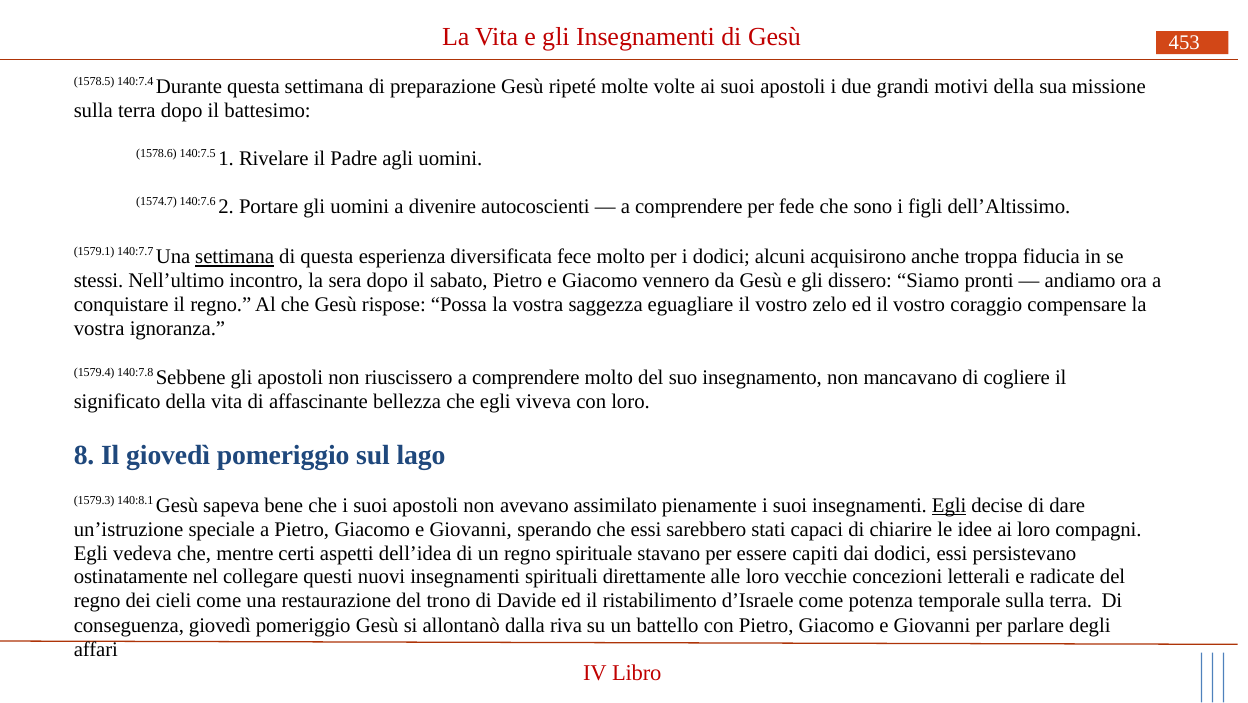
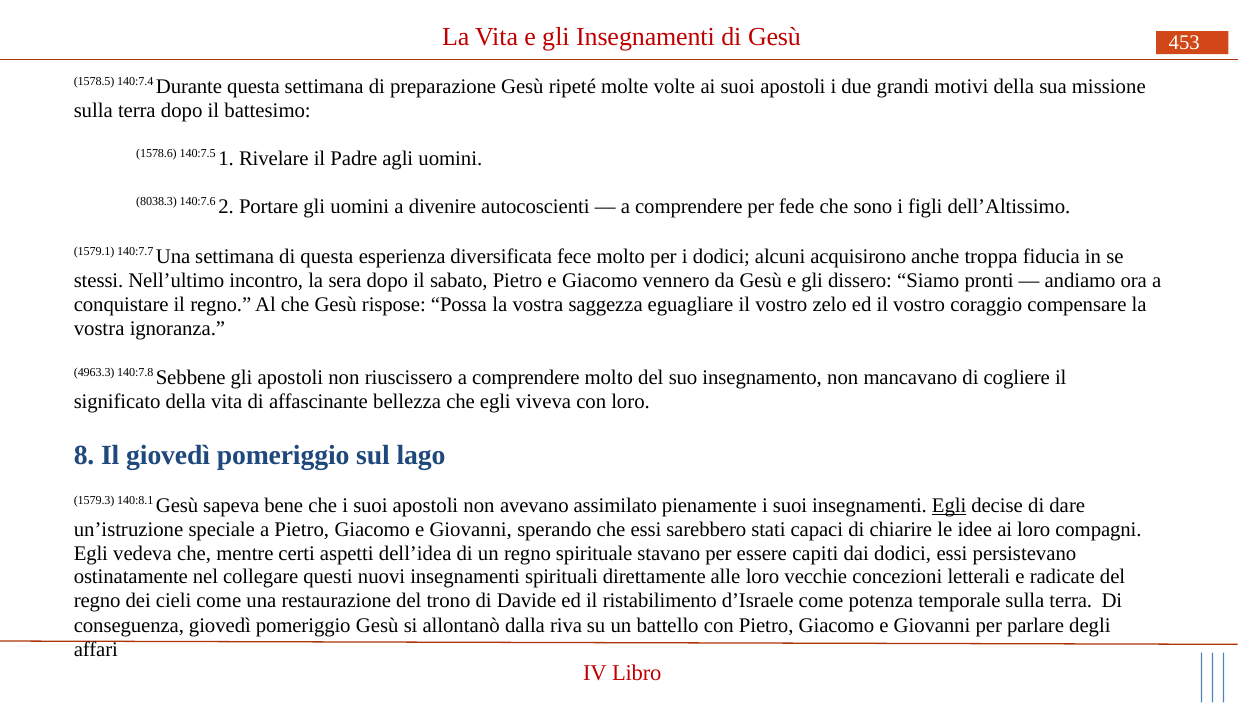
1574.7: 1574.7 -> 8038.3
settimana at (235, 257) underline: present -> none
1579.4: 1579.4 -> 4963.3
